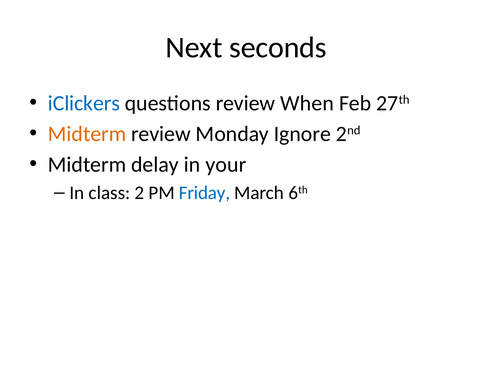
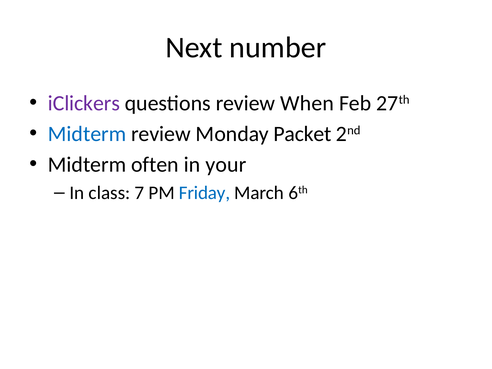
seconds: seconds -> number
iClickers colour: blue -> purple
Midterm at (87, 134) colour: orange -> blue
Ignore: Ignore -> Packet
delay: delay -> often
2: 2 -> 7
